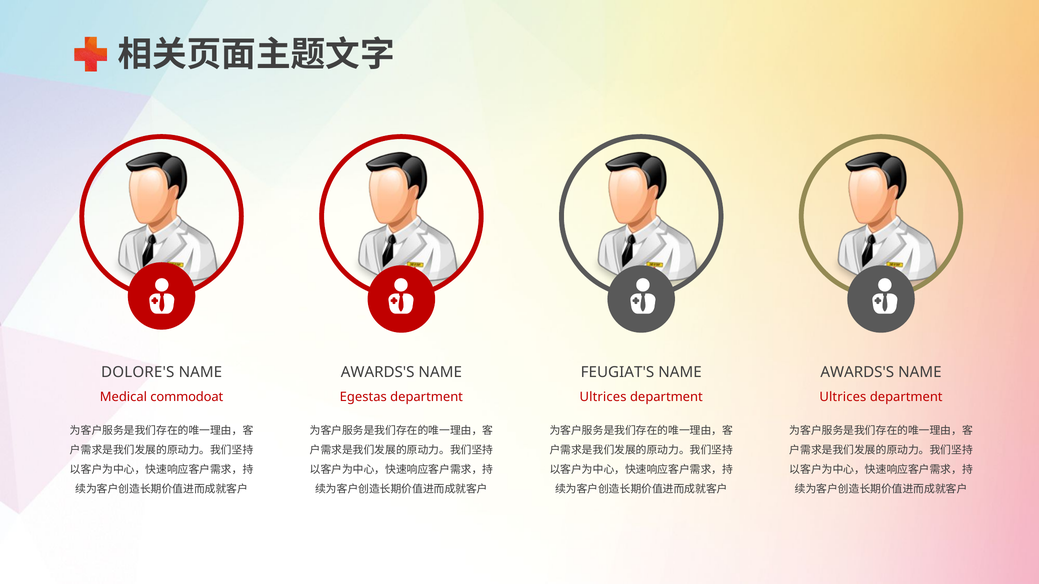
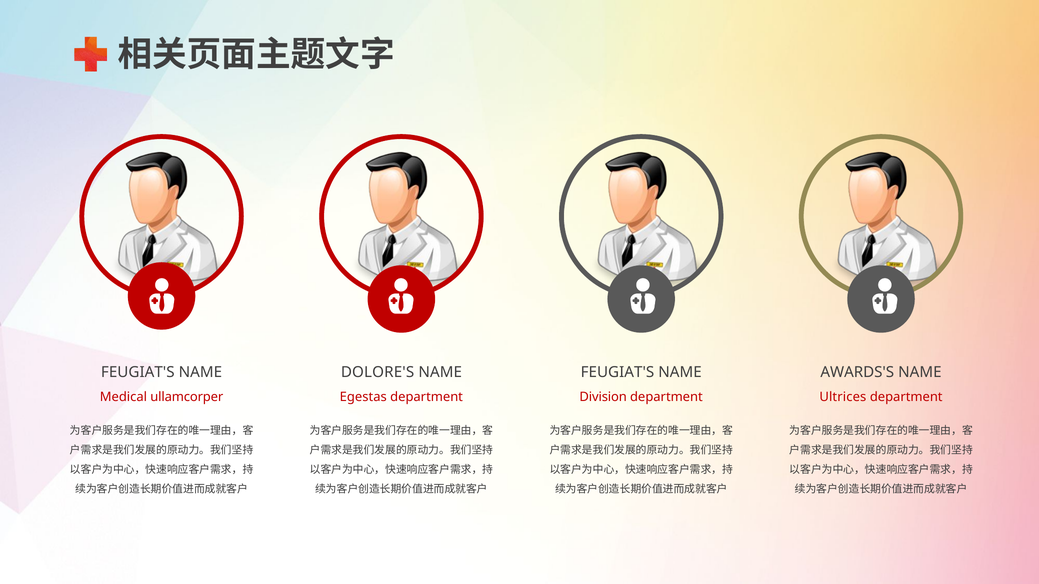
DOLORE'S at (138, 373): DOLORE'S -> FEUGIAT'S
AWARDS'S at (378, 373): AWARDS'S -> DOLORE'S
commodoat: commodoat -> ullamcorper
Ultrices at (603, 397): Ultrices -> Division
